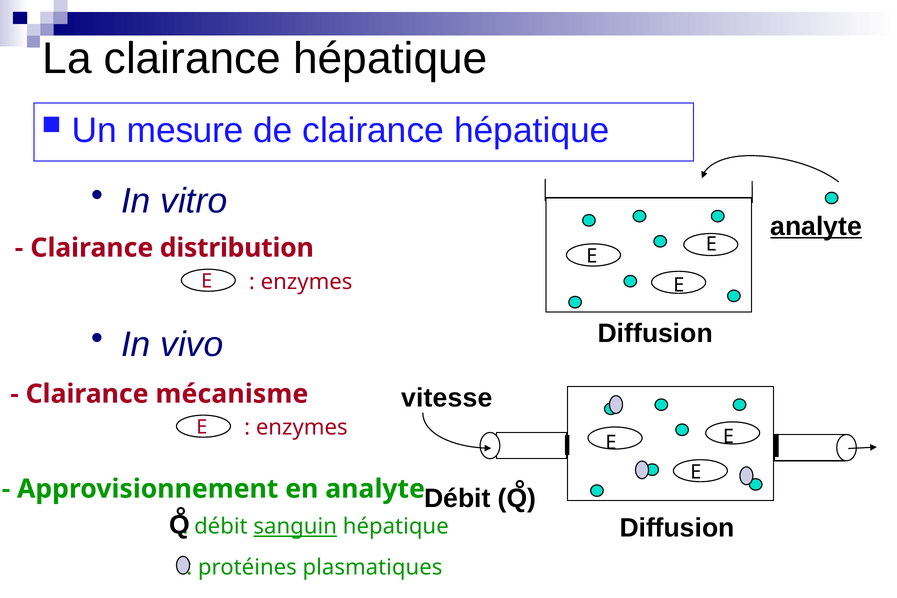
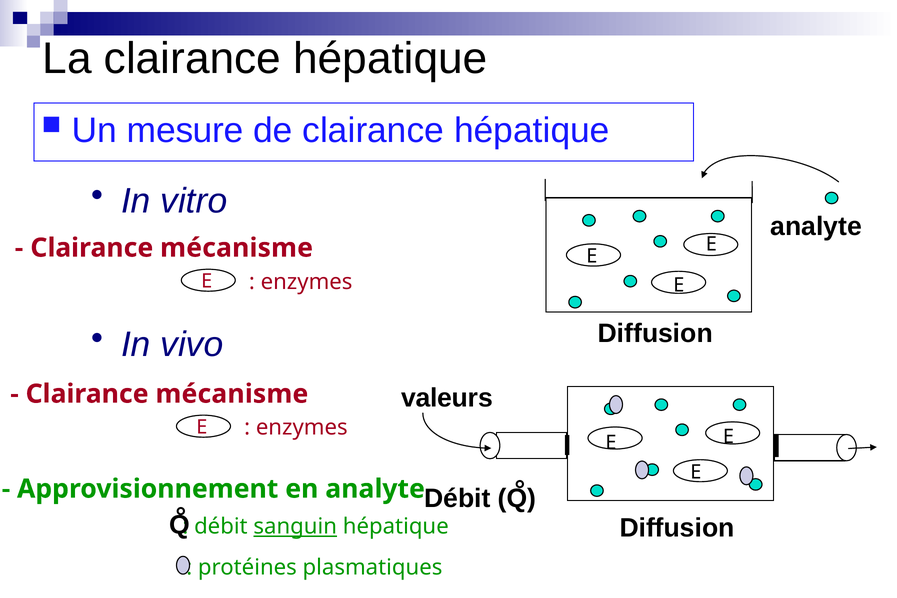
analyte at (816, 227) underline: present -> none
distribution at (237, 248): distribution -> mécanisme
vitesse: vitesse -> valeurs
